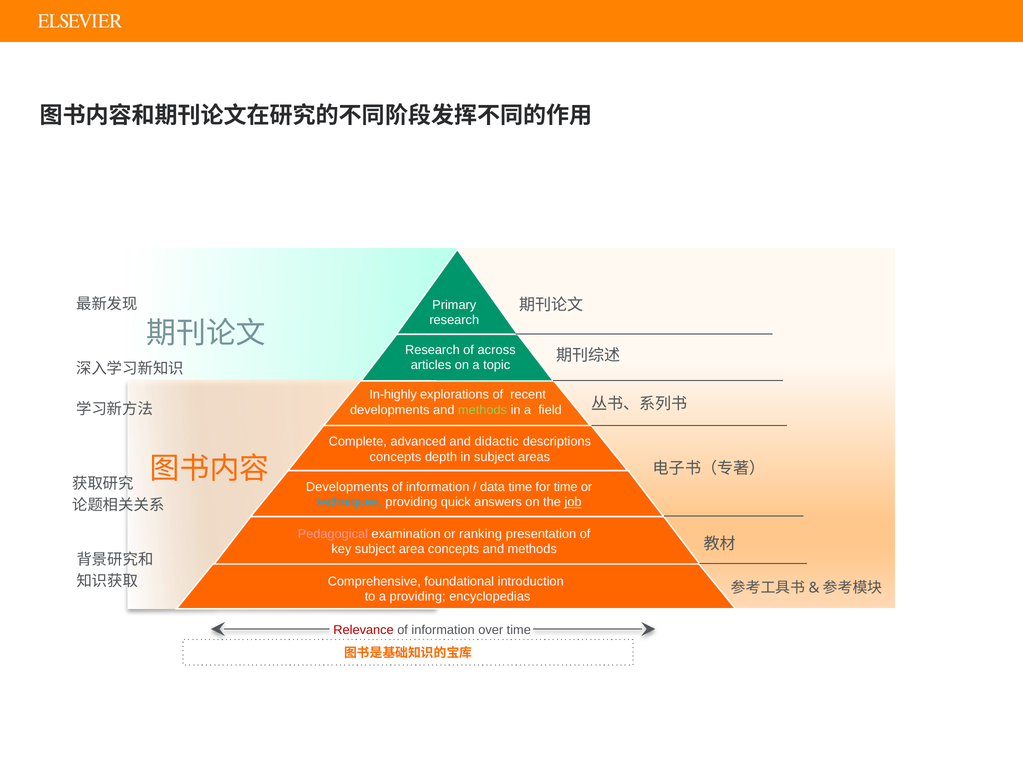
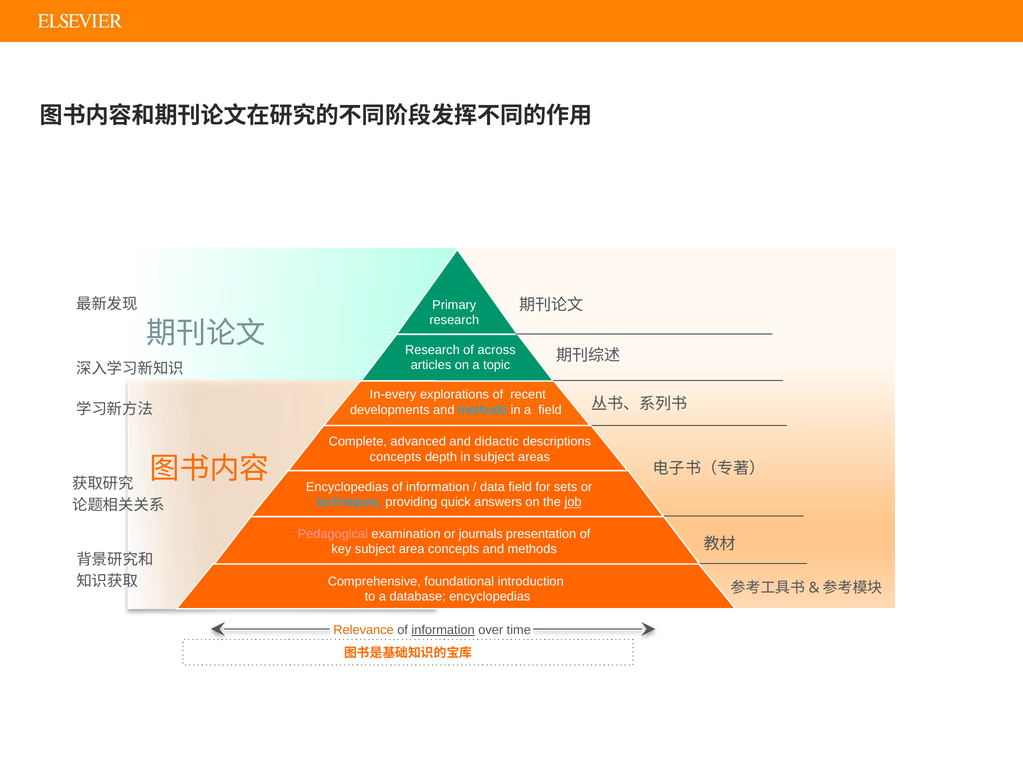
In-highly: In-highly -> In-every
methods at (483, 410) colour: light green -> light blue
Developments at (347, 487): Developments -> Encyclopedias
data time: time -> field
for time: time -> sets
ranking: ranking -> journals
a providing: providing -> database
Relevance colour: red -> orange
information at (443, 630) underline: none -> present
